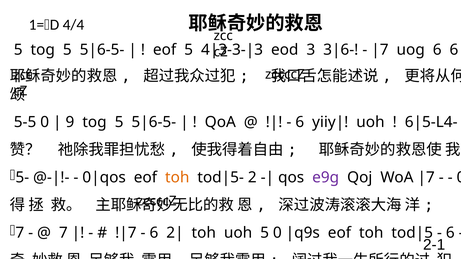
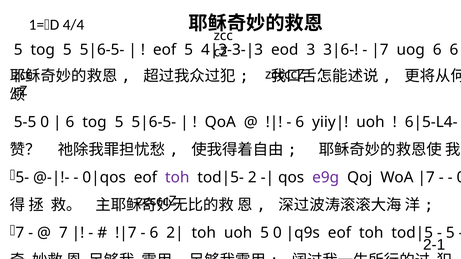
9 at (70, 122): 9 -> 6
toh at (177, 178) colour: orange -> purple
6 at (450, 233): 6 -> 5
